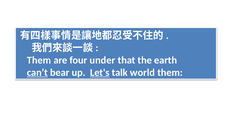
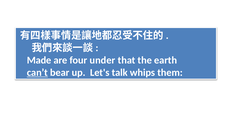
Them at (39, 60): Them -> Made
Let's underline: present -> none
world: world -> whips
